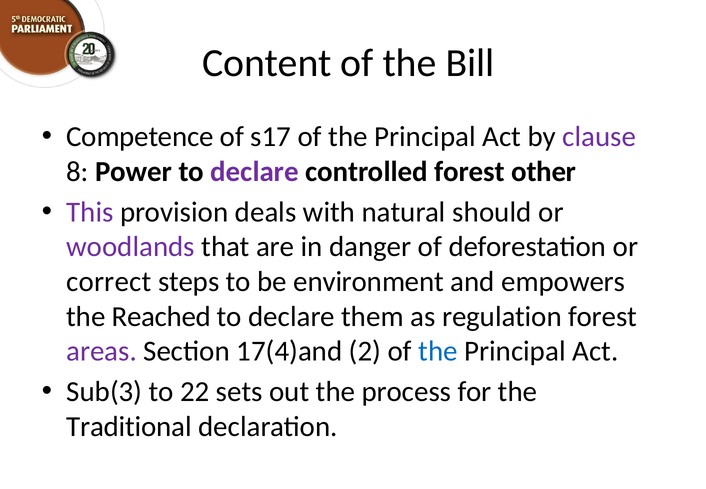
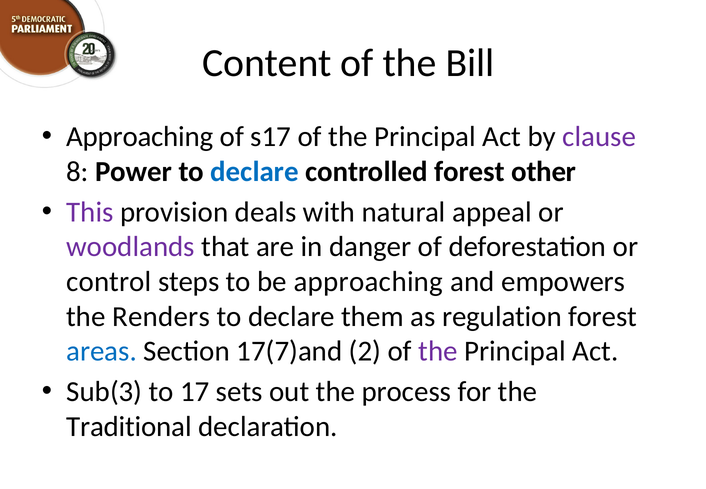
Competence at (140, 137): Competence -> Approaching
declare at (255, 171) colour: purple -> blue
should: should -> appeal
correct: correct -> control
be environment: environment -> approaching
Reached: Reached -> Renders
areas colour: purple -> blue
17(4)and: 17(4)and -> 17(7)and
the at (438, 351) colour: blue -> purple
22: 22 -> 17
